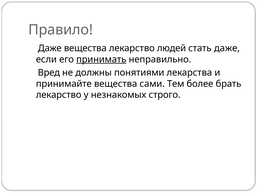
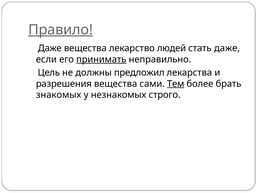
Правило underline: none -> present
Вред: Вред -> Цель
понятиями: понятиями -> предложил
принимайте: принимайте -> разрешения
Тем underline: none -> present
лекарство at (59, 95): лекарство -> знакомых
